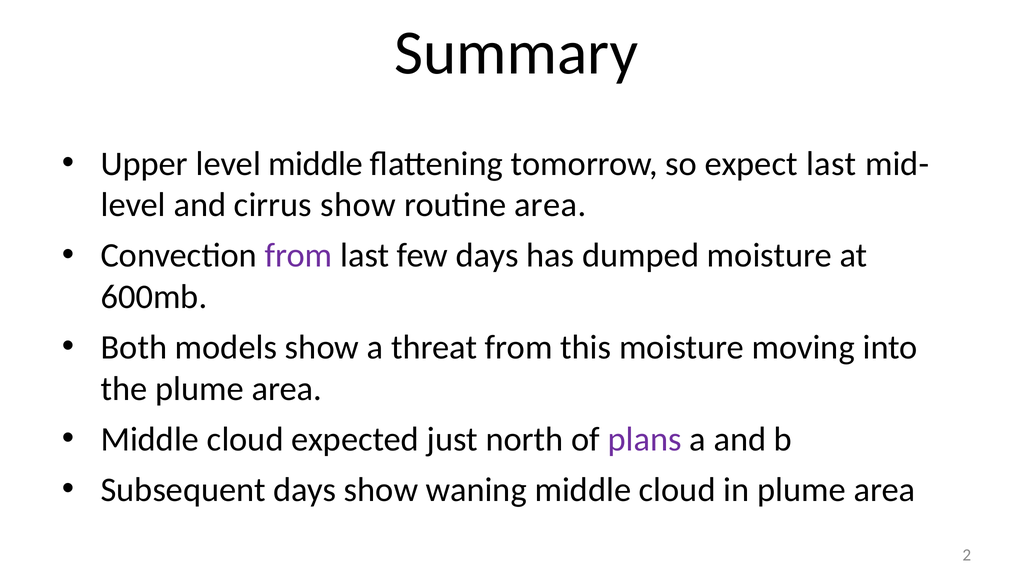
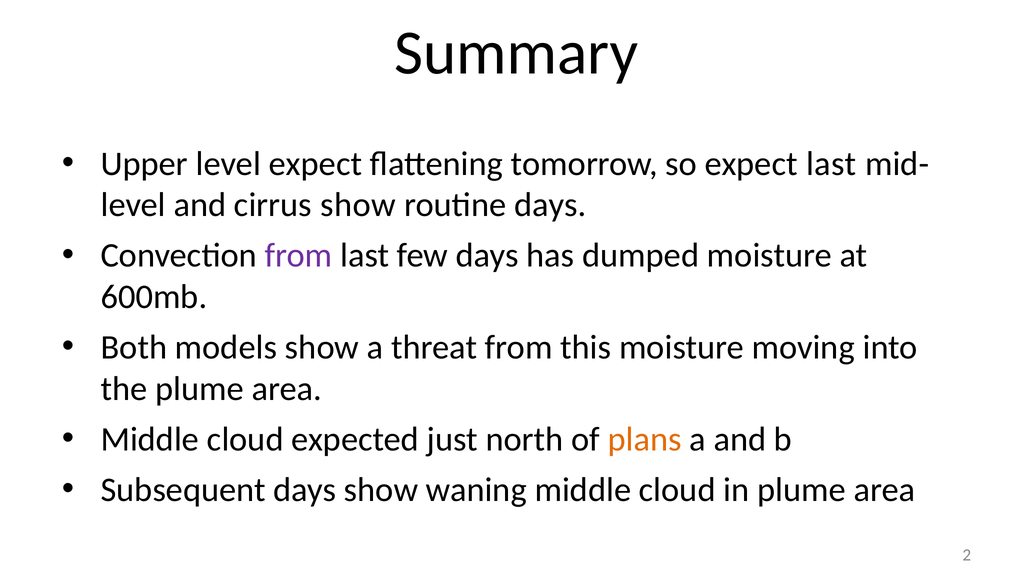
level middle: middle -> expect
routine area: area -> days
plans colour: purple -> orange
